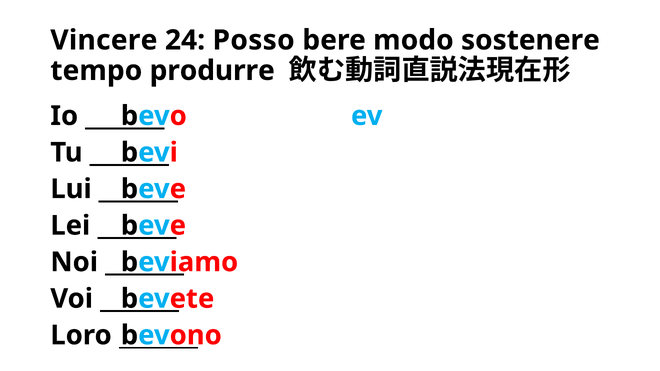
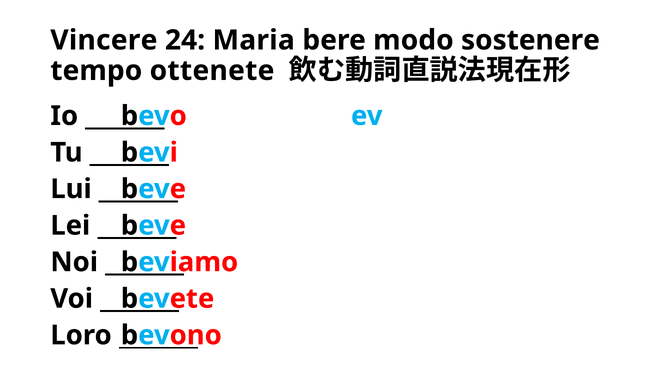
Posso: Posso -> Maria
produrre: produrre -> ottenete
